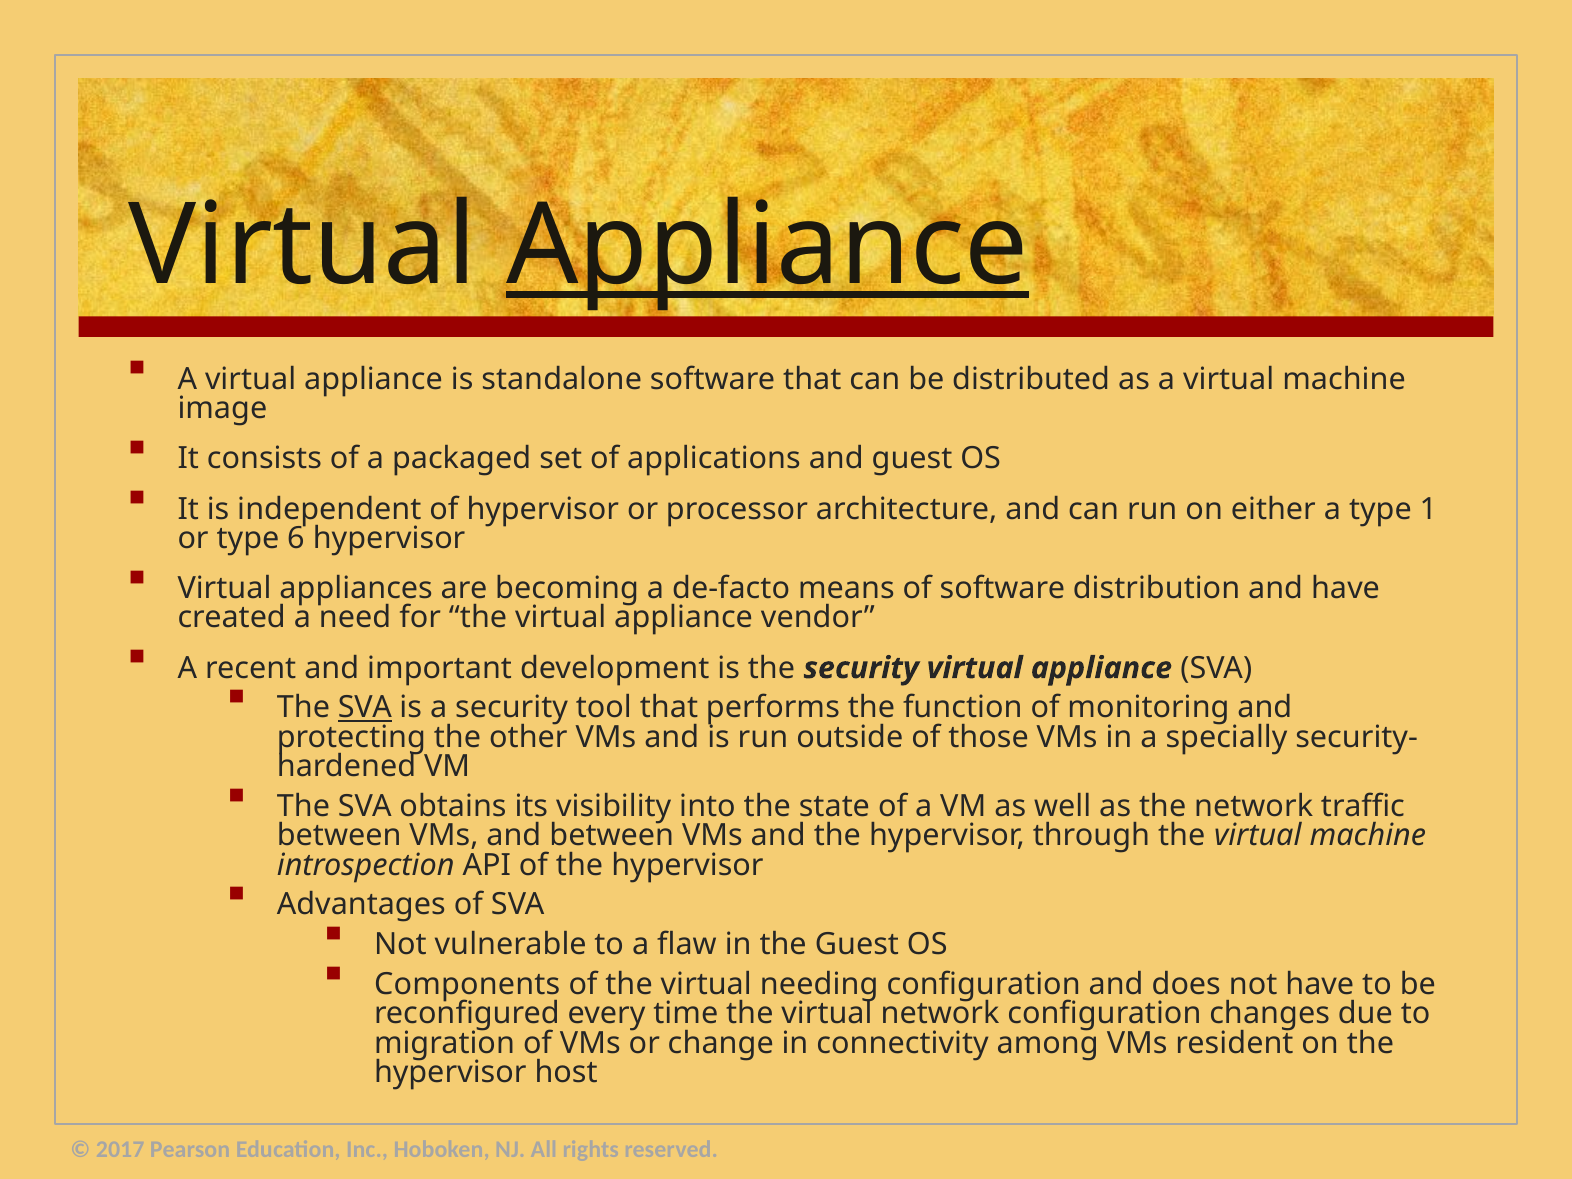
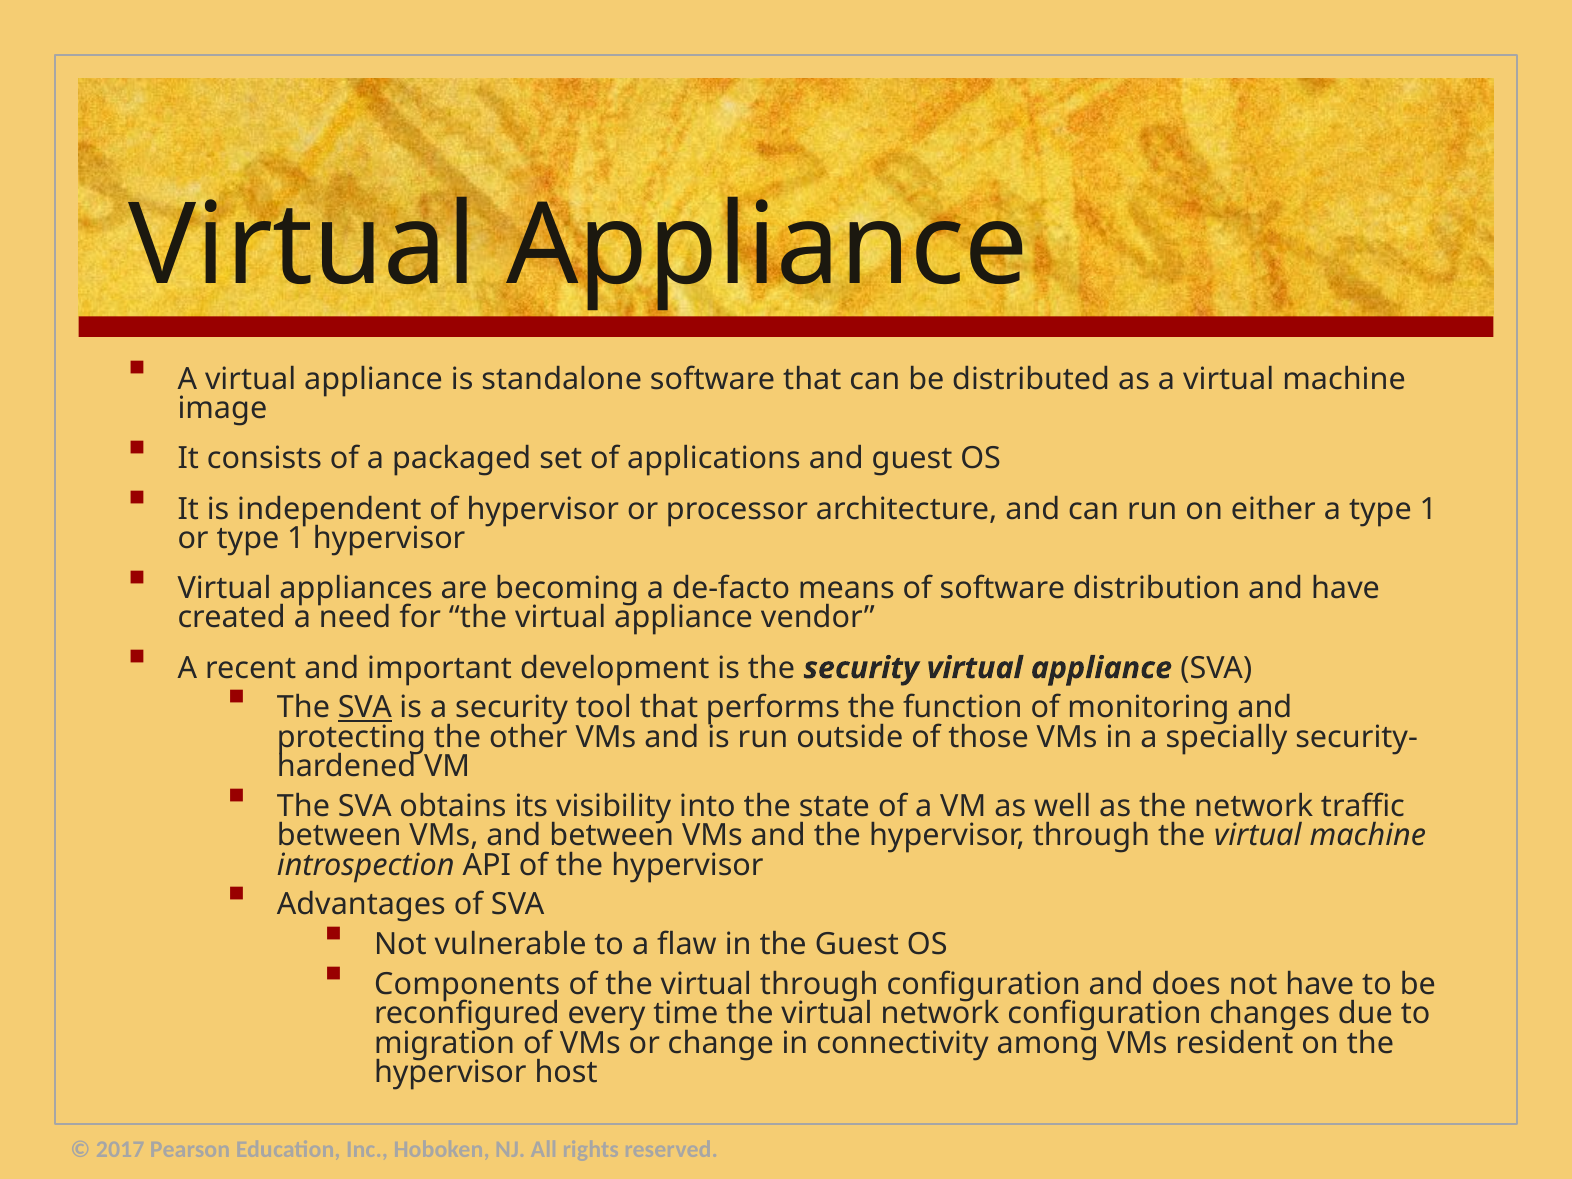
Appliance at (767, 246) underline: present -> none
or type 6: 6 -> 1
virtual needing: needing -> through
